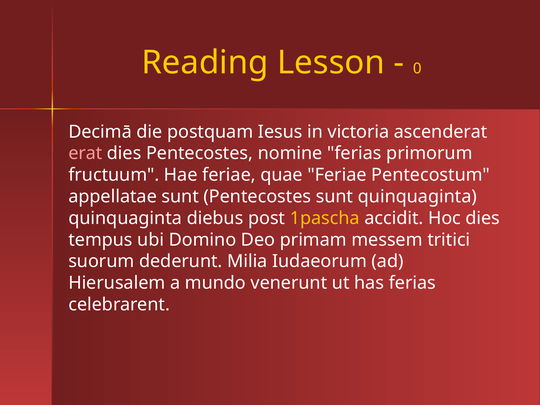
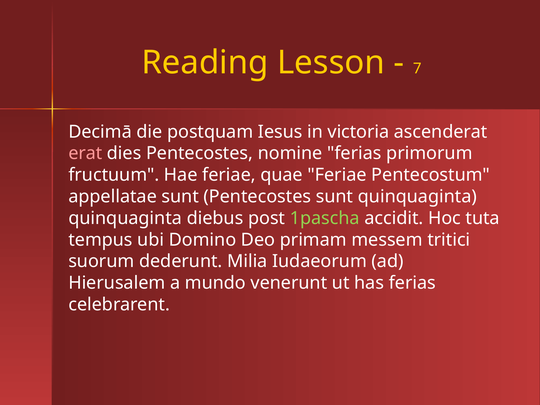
0: 0 -> 7
1pascha colour: yellow -> light green
Hoc dies: dies -> tuta
